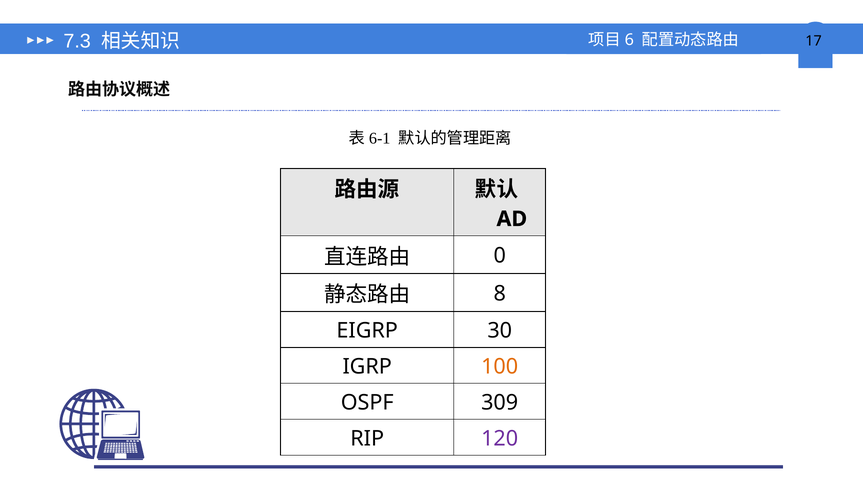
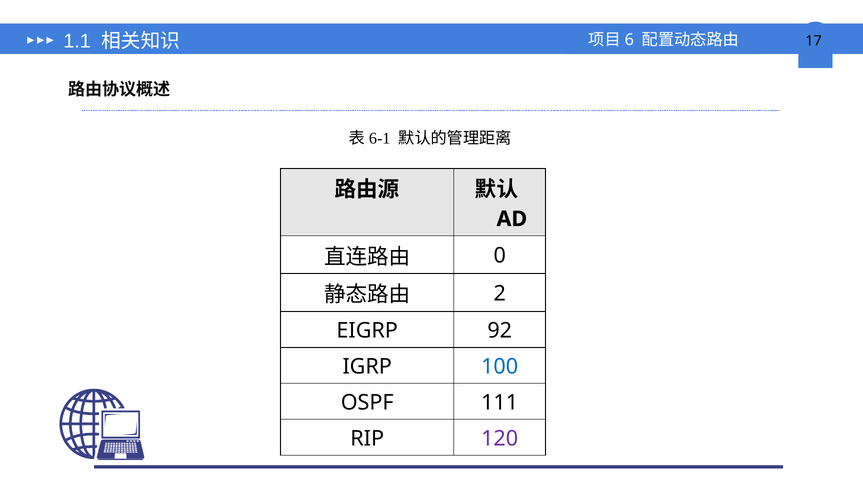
7.3: 7.3 -> 1.1
8: 8 -> 2
30: 30 -> 92
100 colour: orange -> blue
309: 309 -> 111
